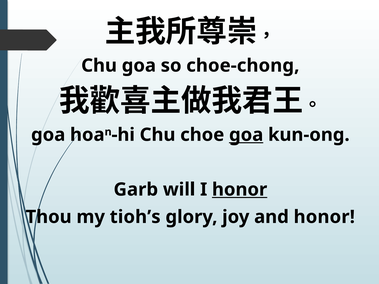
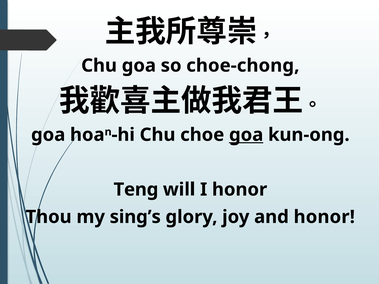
Garb: Garb -> Teng
honor at (240, 190) underline: present -> none
tioh’s: tioh’s -> sing’s
